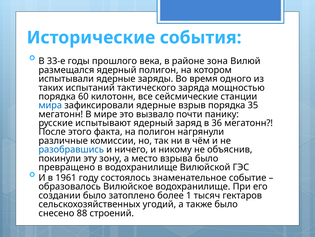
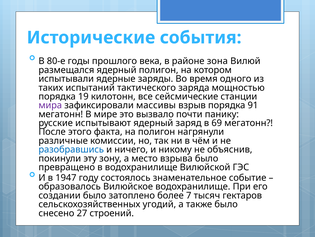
33-е: 33-е -> 80-е
60: 60 -> 19
мира colour: blue -> purple
зафиксировали ядерные: ядерные -> массивы
35: 35 -> 91
36: 36 -> 69
1961: 1961 -> 1947
1: 1 -> 7
88: 88 -> 27
